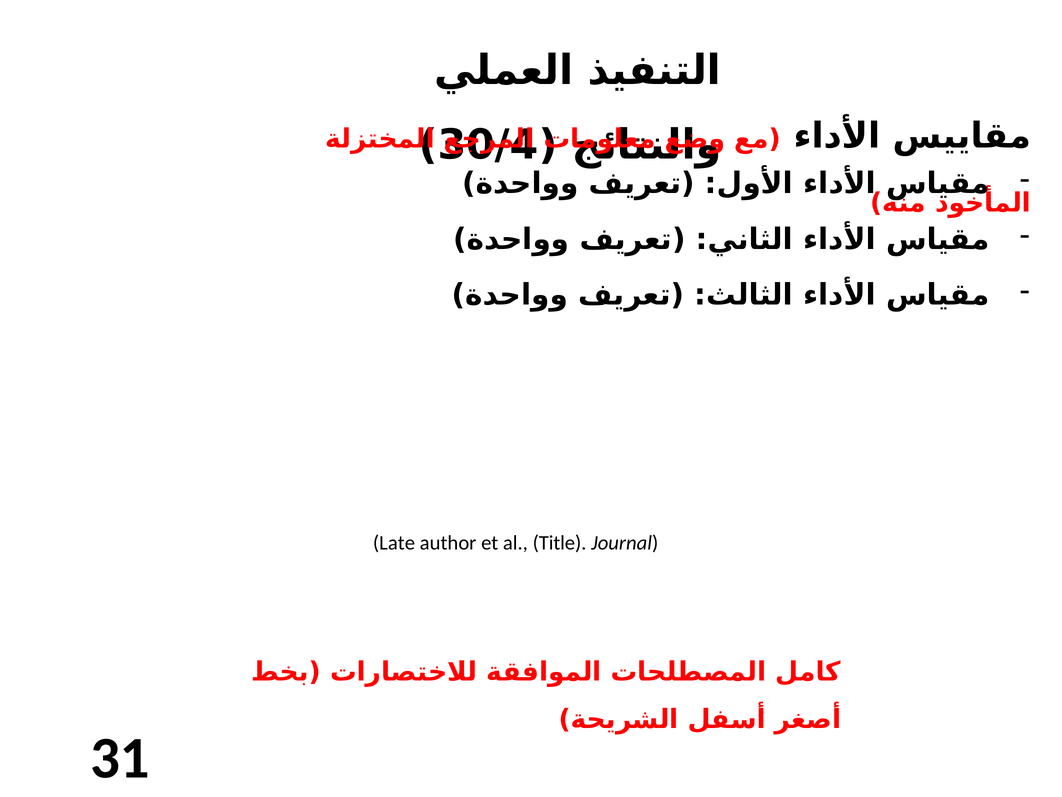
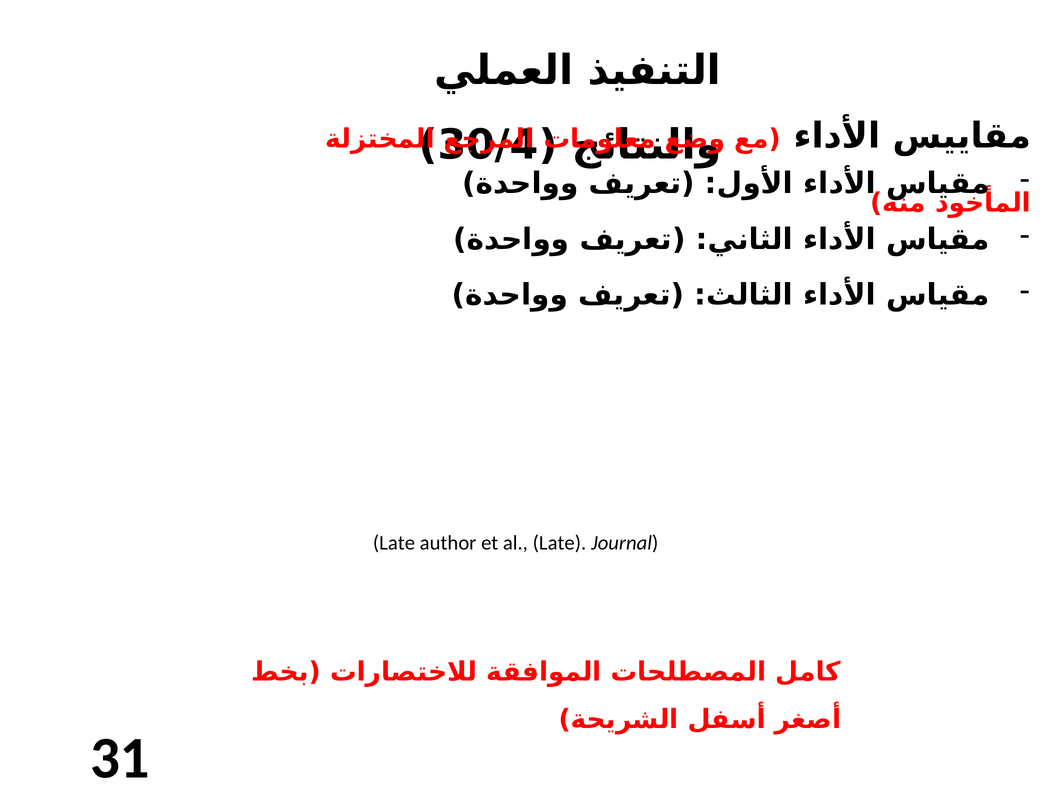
al Title: Title -> Late
